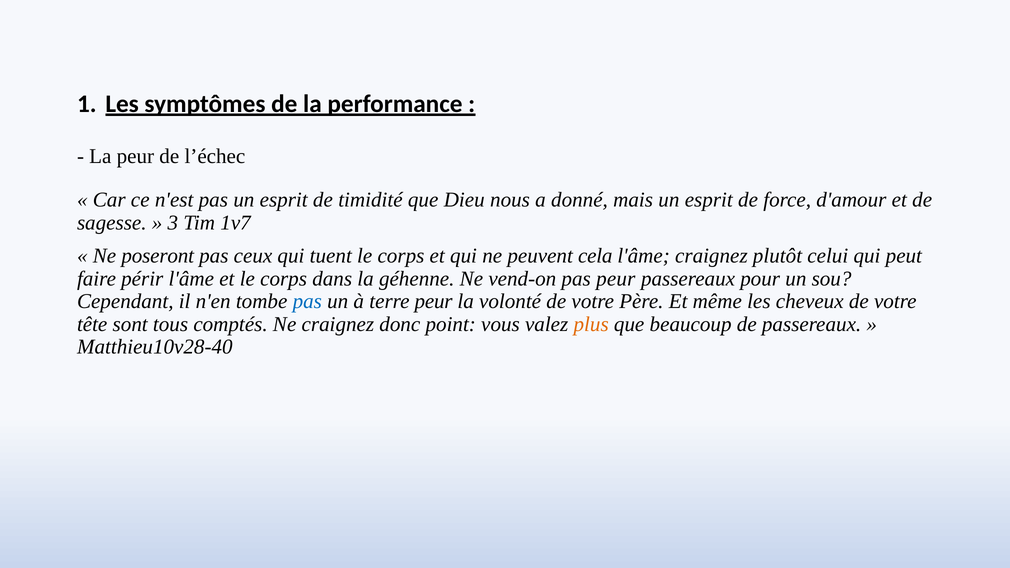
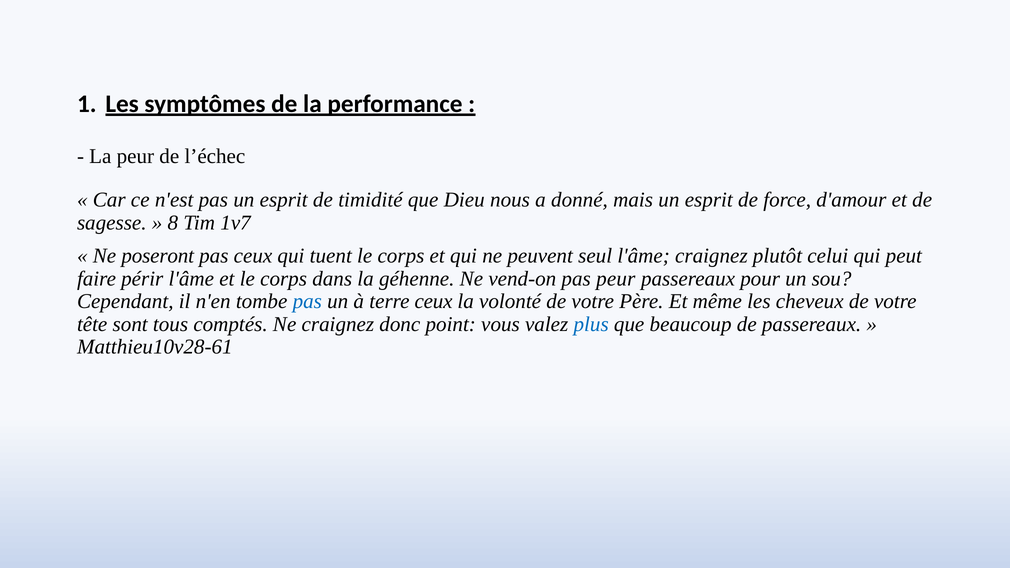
3: 3 -> 8
cela: cela -> seul
terre peur: peur -> ceux
plus colour: orange -> blue
Matthieu10v28-40: Matthieu10v28-40 -> Matthieu10v28-61
